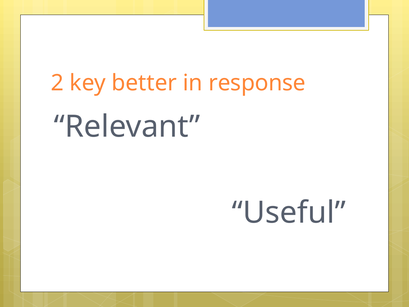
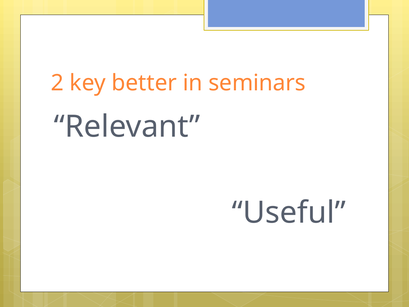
response: response -> seminars
